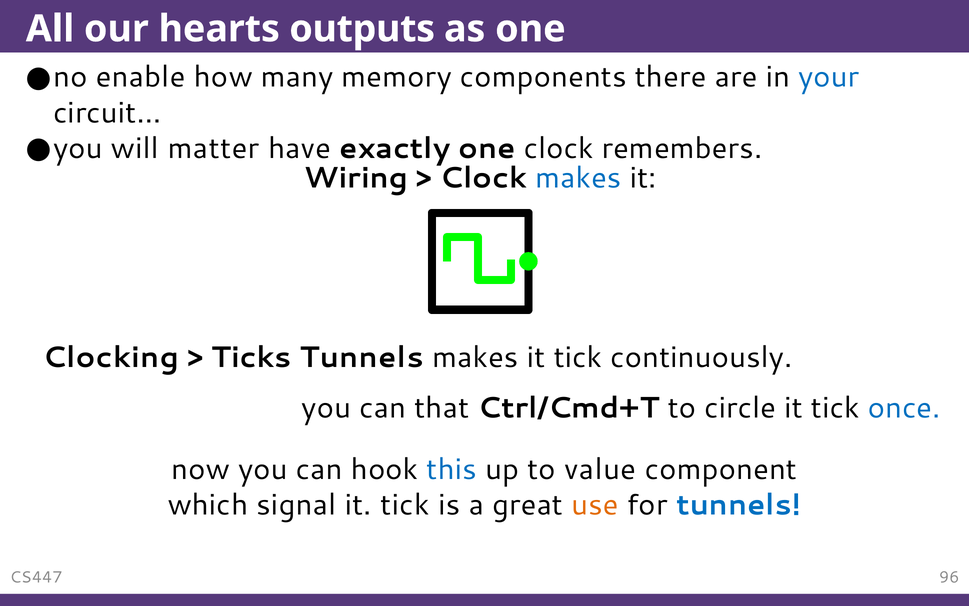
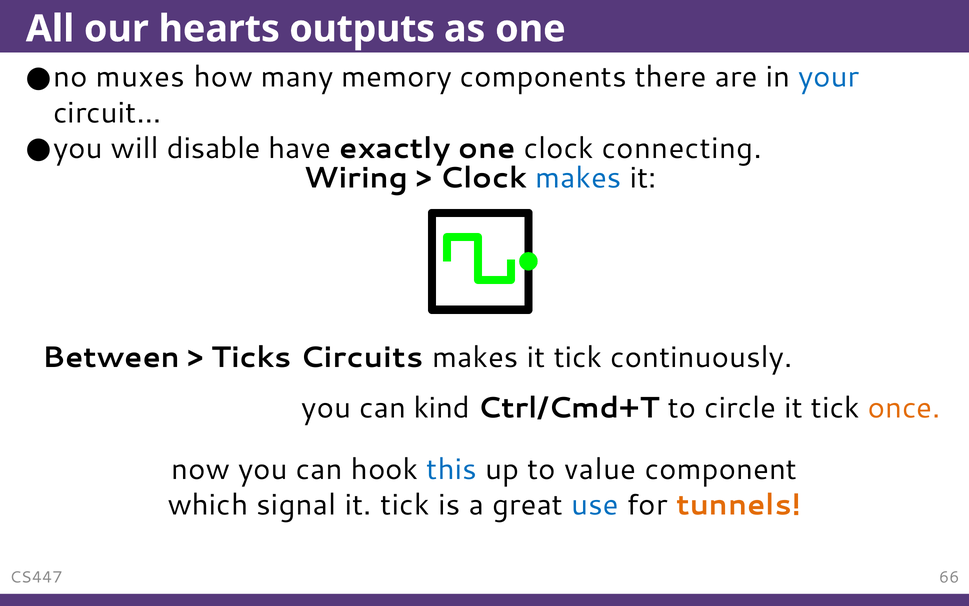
enable: enable -> muxes
matter: matter -> disable
remembers: remembers -> connecting
Clocking: Clocking -> Between
Ticks Tunnels: Tunnels -> Circuits
that: that -> kind
once colour: blue -> orange
use colour: orange -> blue
tunnels at (739, 505) colour: blue -> orange
96: 96 -> 66
